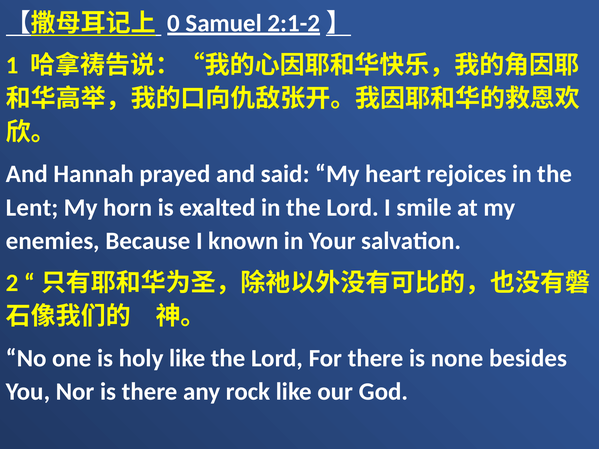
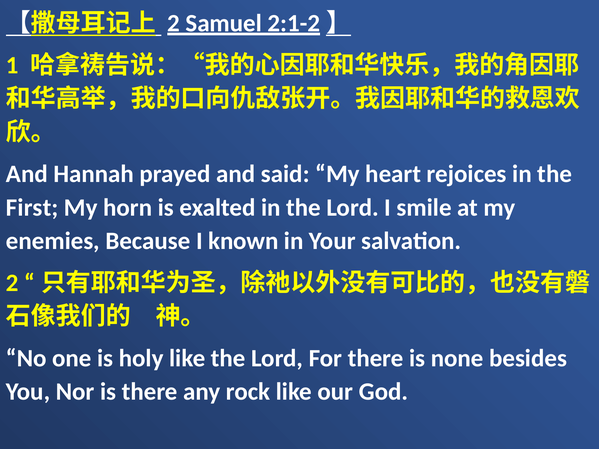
0 at (174, 23): 0 -> 2
Lent: Lent -> First
